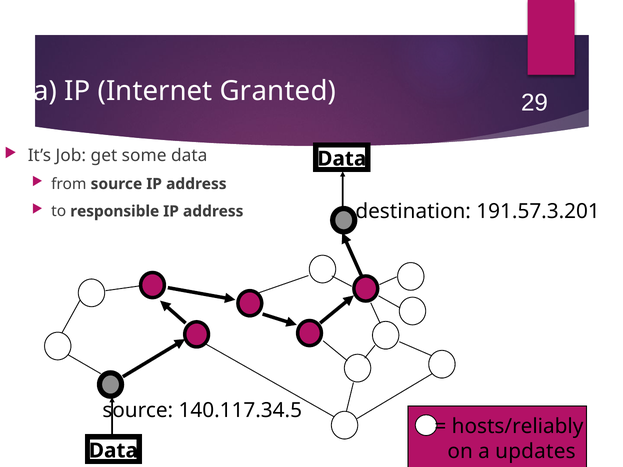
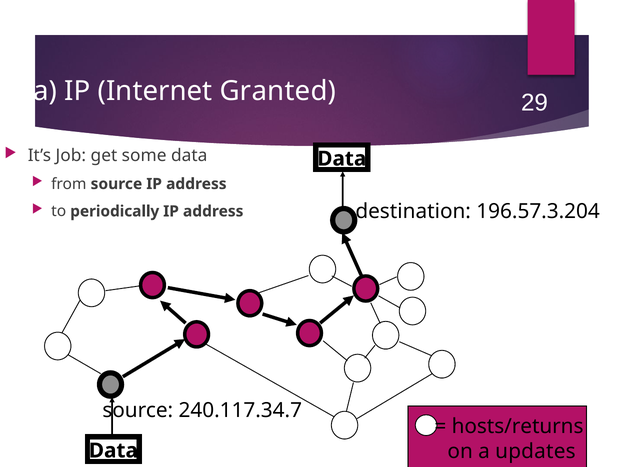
responsible: responsible -> periodically
191.57.3.201: 191.57.3.201 -> 196.57.3.204
140.117.34.5: 140.117.34.5 -> 240.117.34.7
hosts/reliably: hosts/reliably -> hosts/returns
